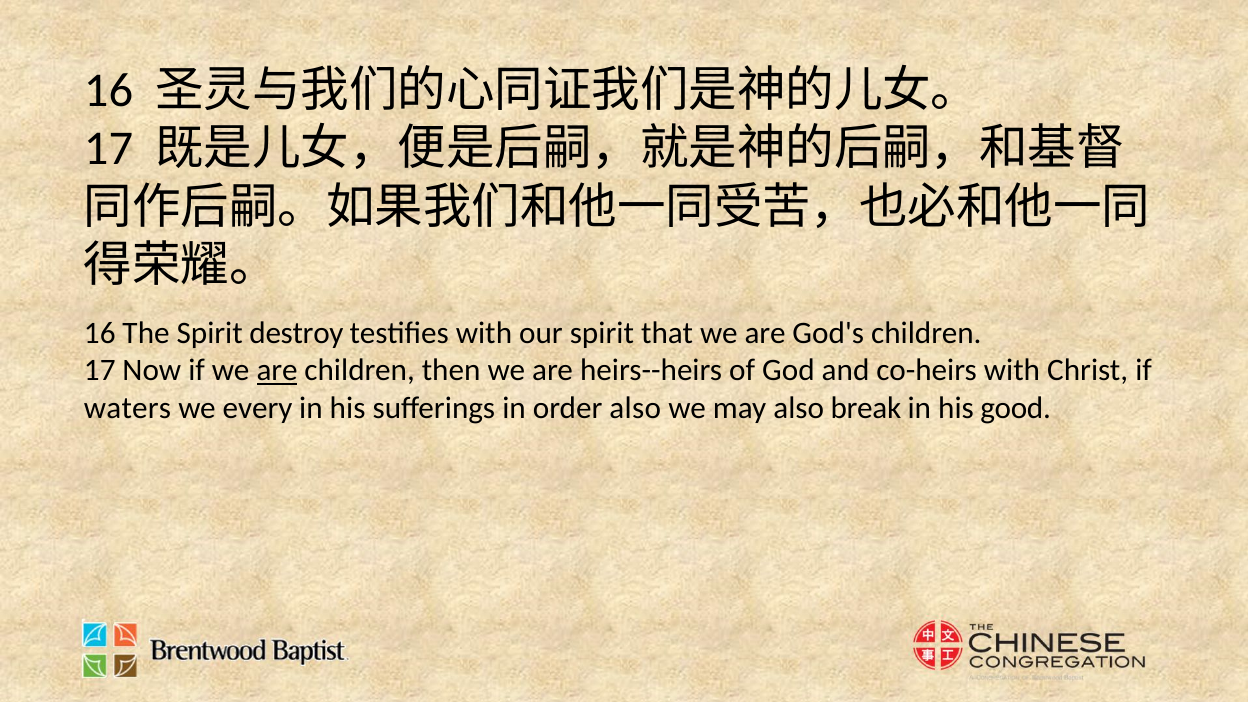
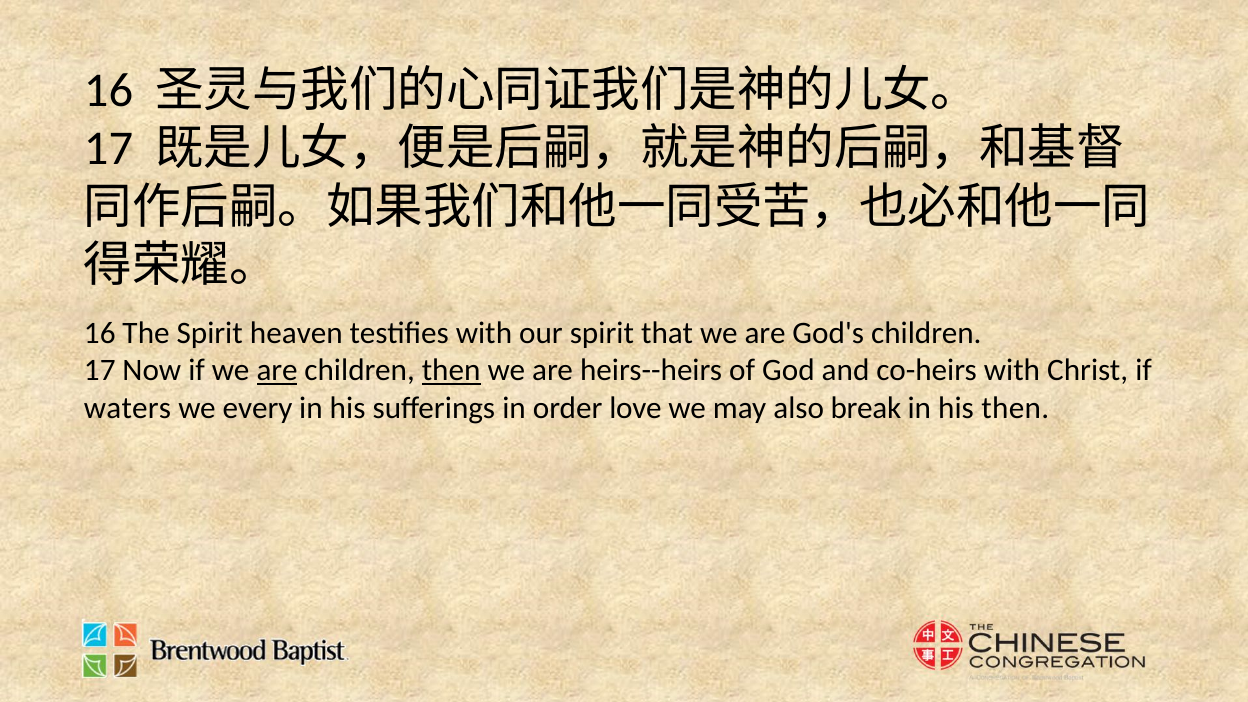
destroy: destroy -> heaven
then at (451, 370) underline: none -> present
order also: also -> love
his good: good -> then
